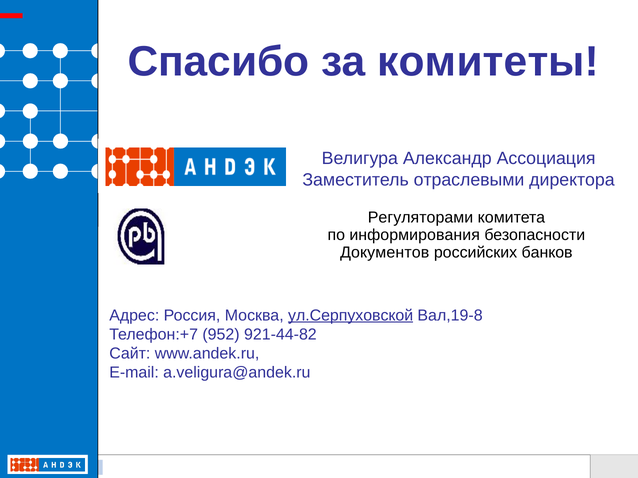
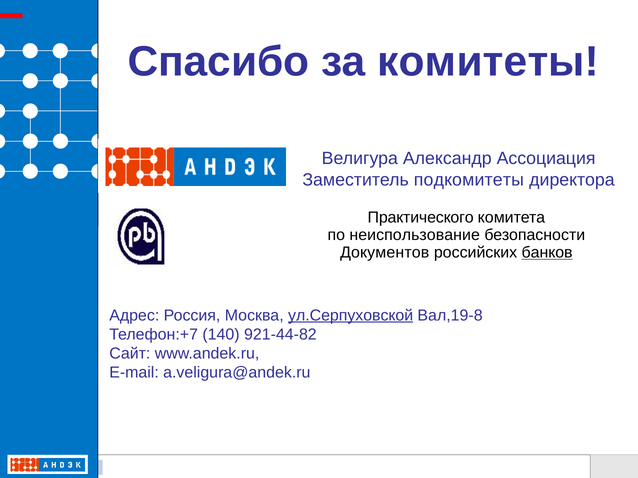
отраслевыми: отраслевыми -> подкомитеты
Регуляторами: Регуляторами -> Практического
информирования: информирования -> неиспользование
банков underline: none -> present
952: 952 -> 140
